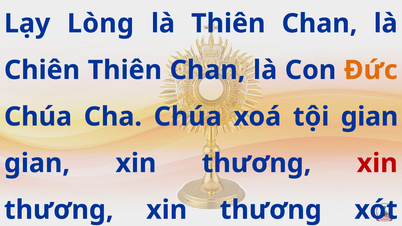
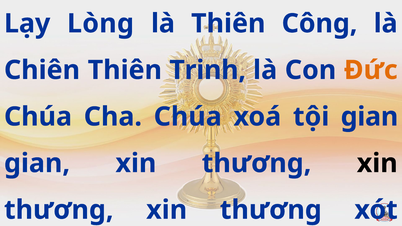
là Thiên Chan: Chan -> Công
Chiên Thiên Chan: Chan -> Trinh
xin at (377, 163) colour: red -> black
